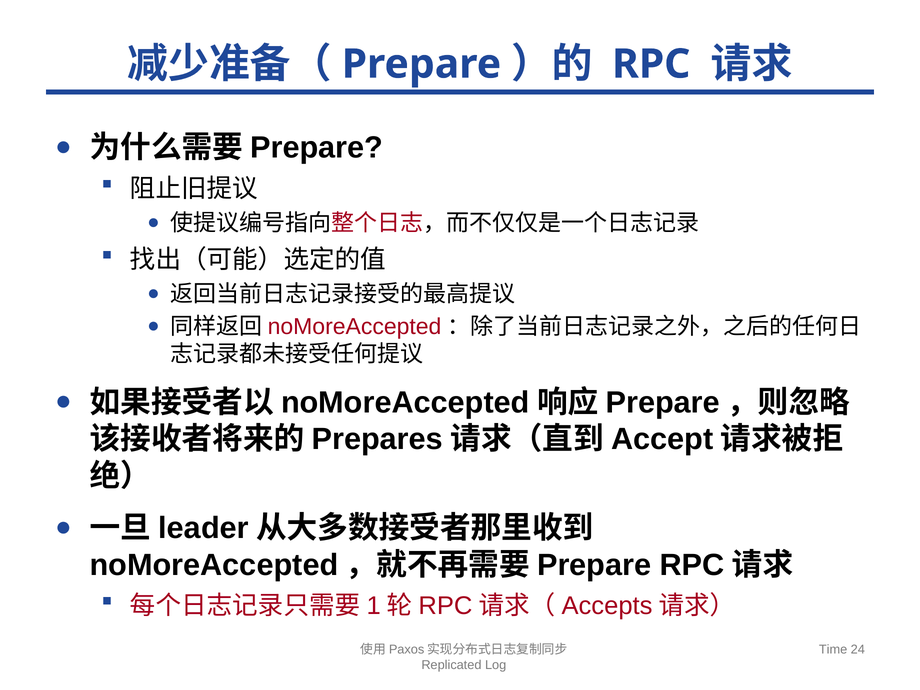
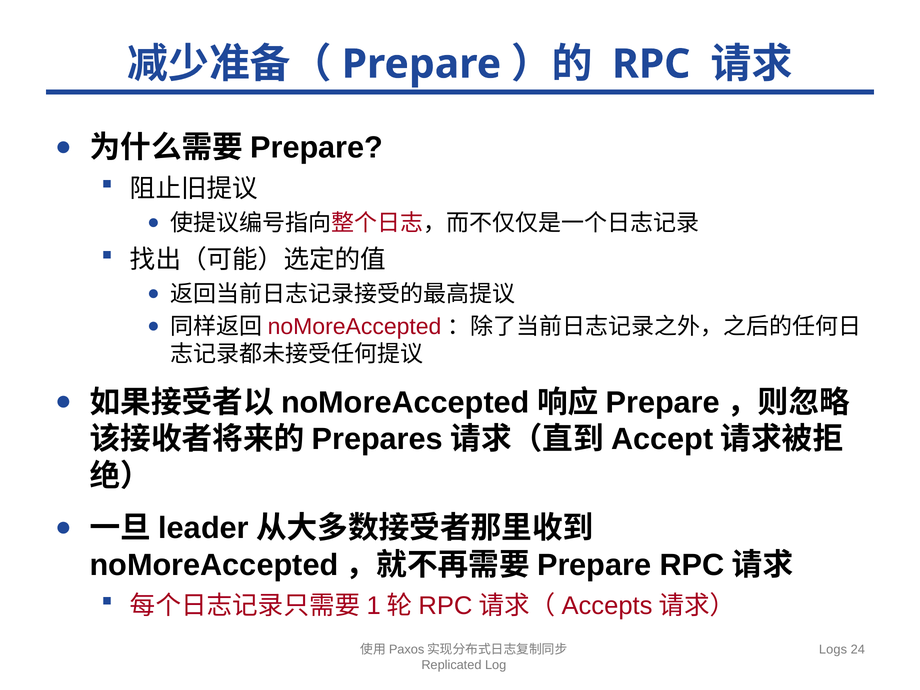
Time: Time -> Logs
